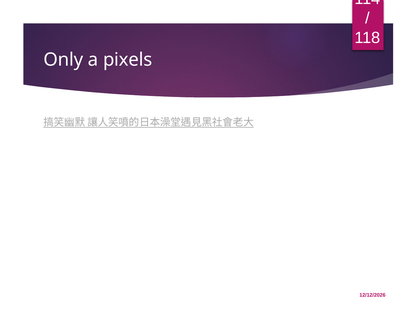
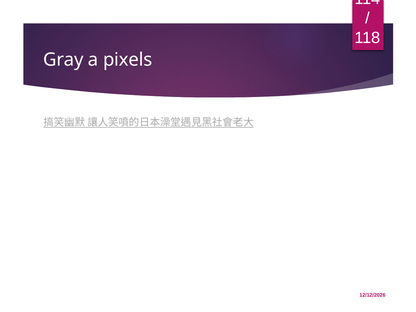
Only: Only -> Gray
